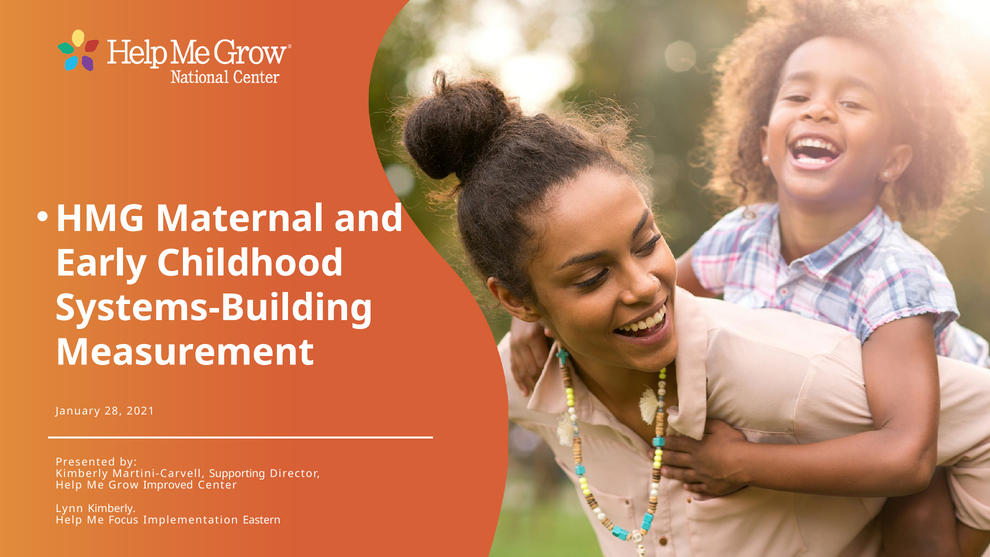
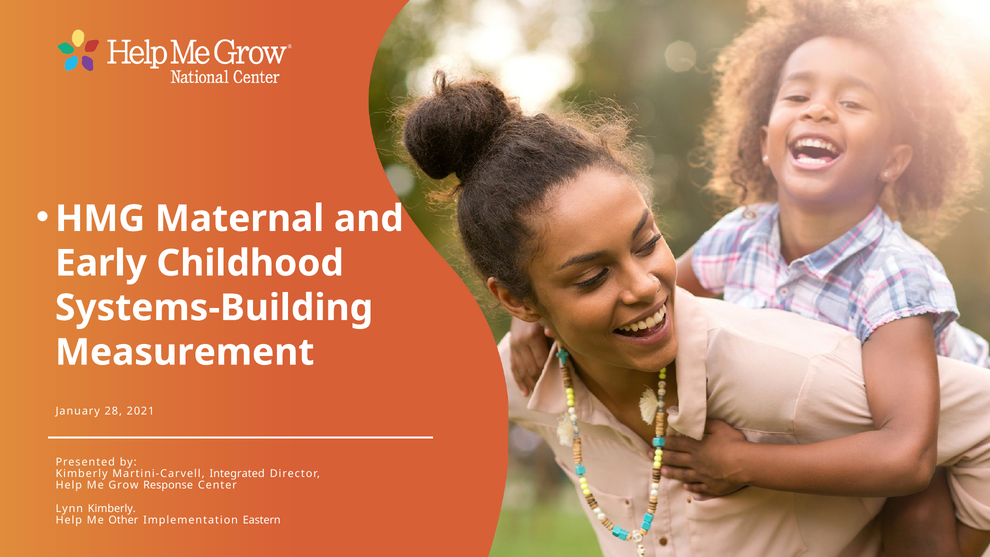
Supporting: Supporting -> Integrated
Improved: Improved -> Response
Focus: Focus -> Other
